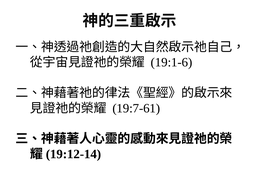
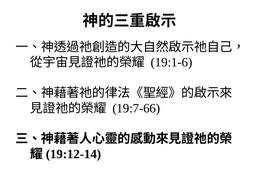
19:7-61: 19:7-61 -> 19:7-66
